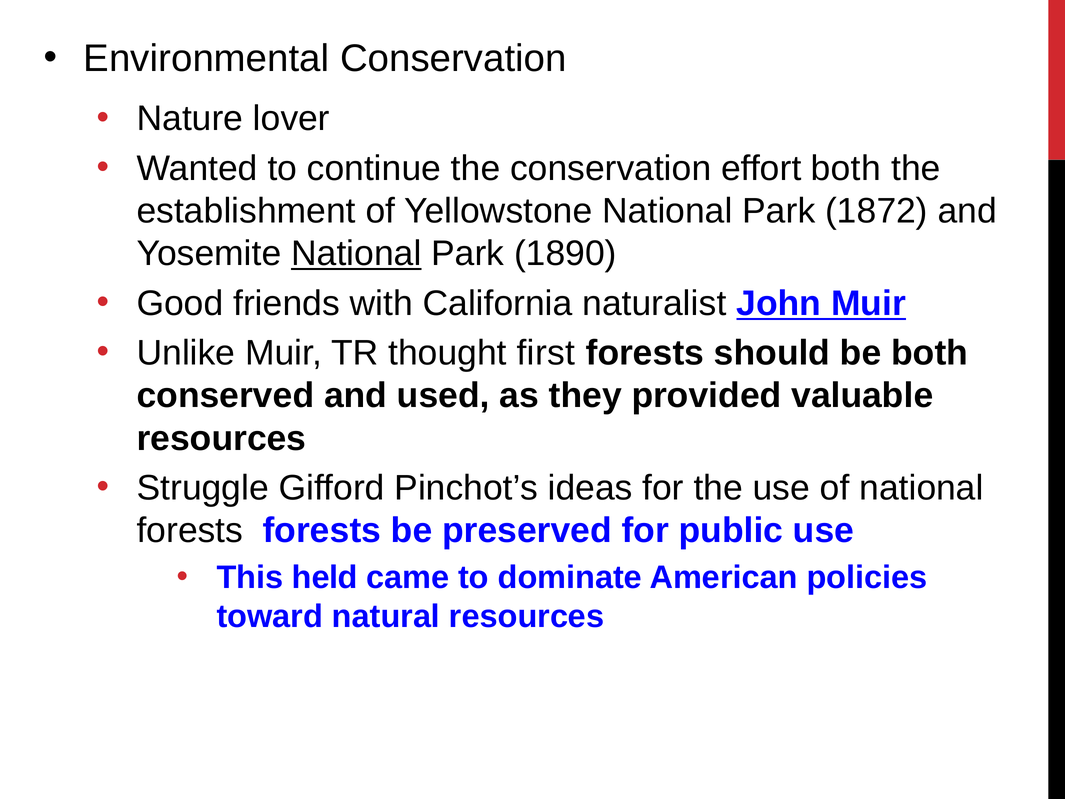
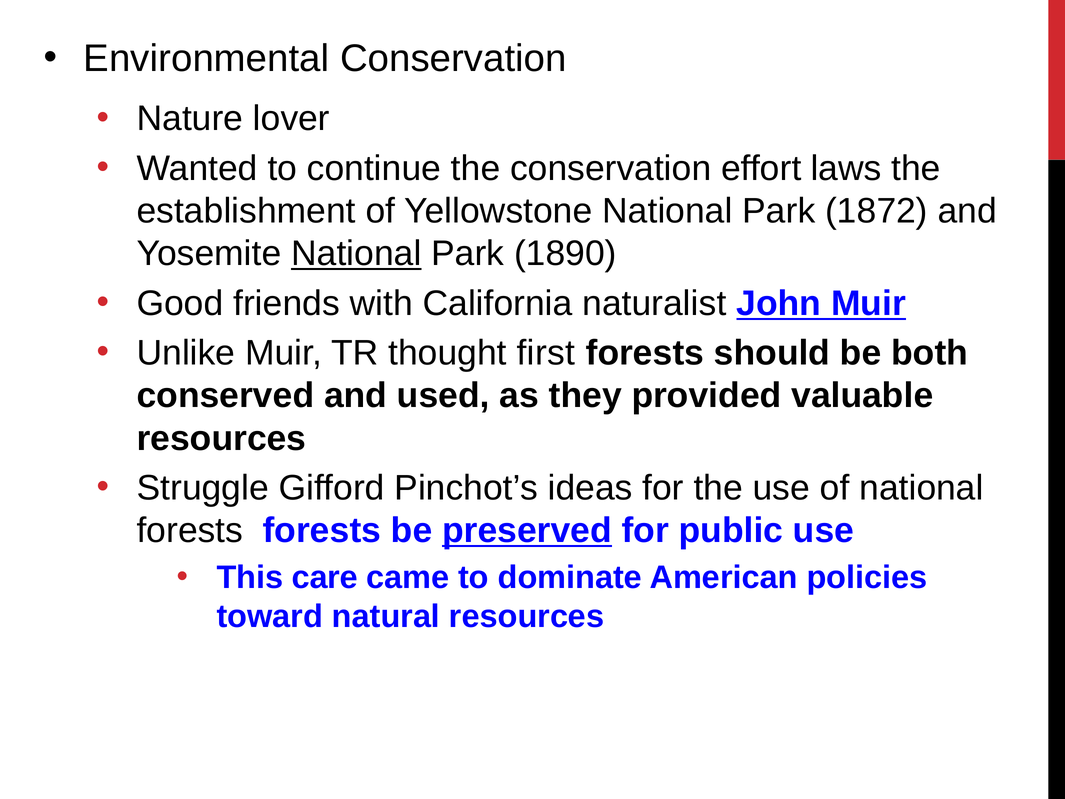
effort both: both -> laws
preserved underline: none -> present
held: held -> care
